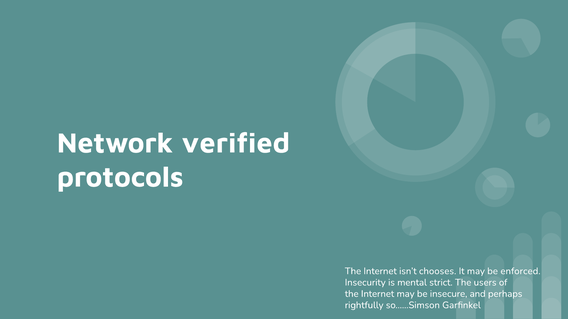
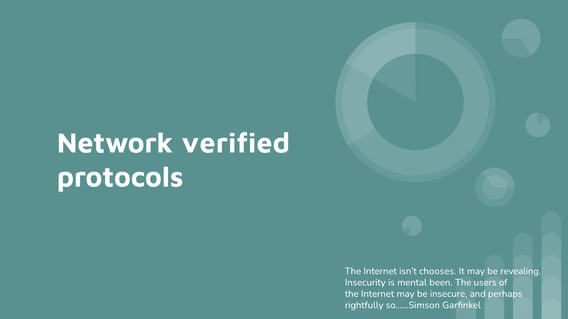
enforced: enforced -> revealing
strict: strict -> been
